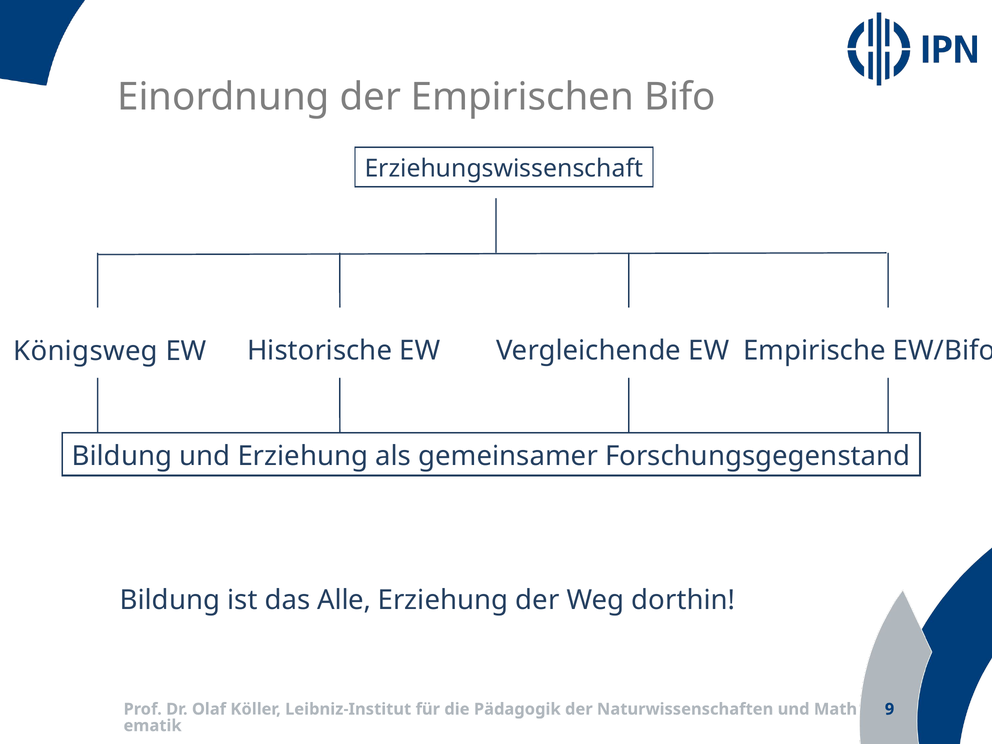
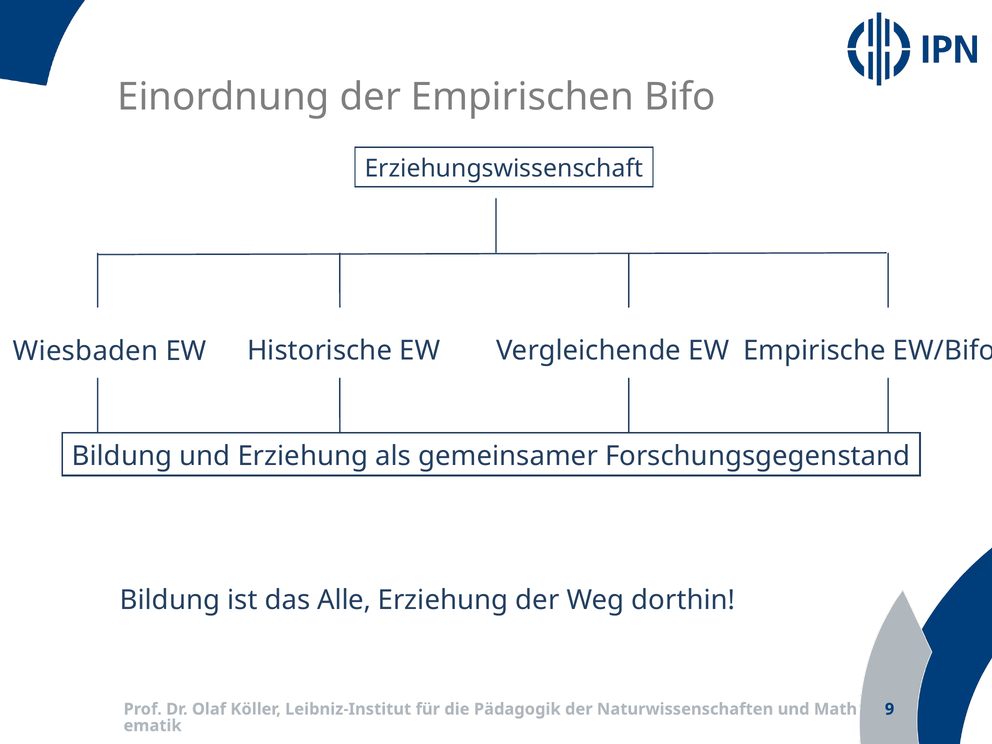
Königsweg: Königsweg -> Wiesbaden
